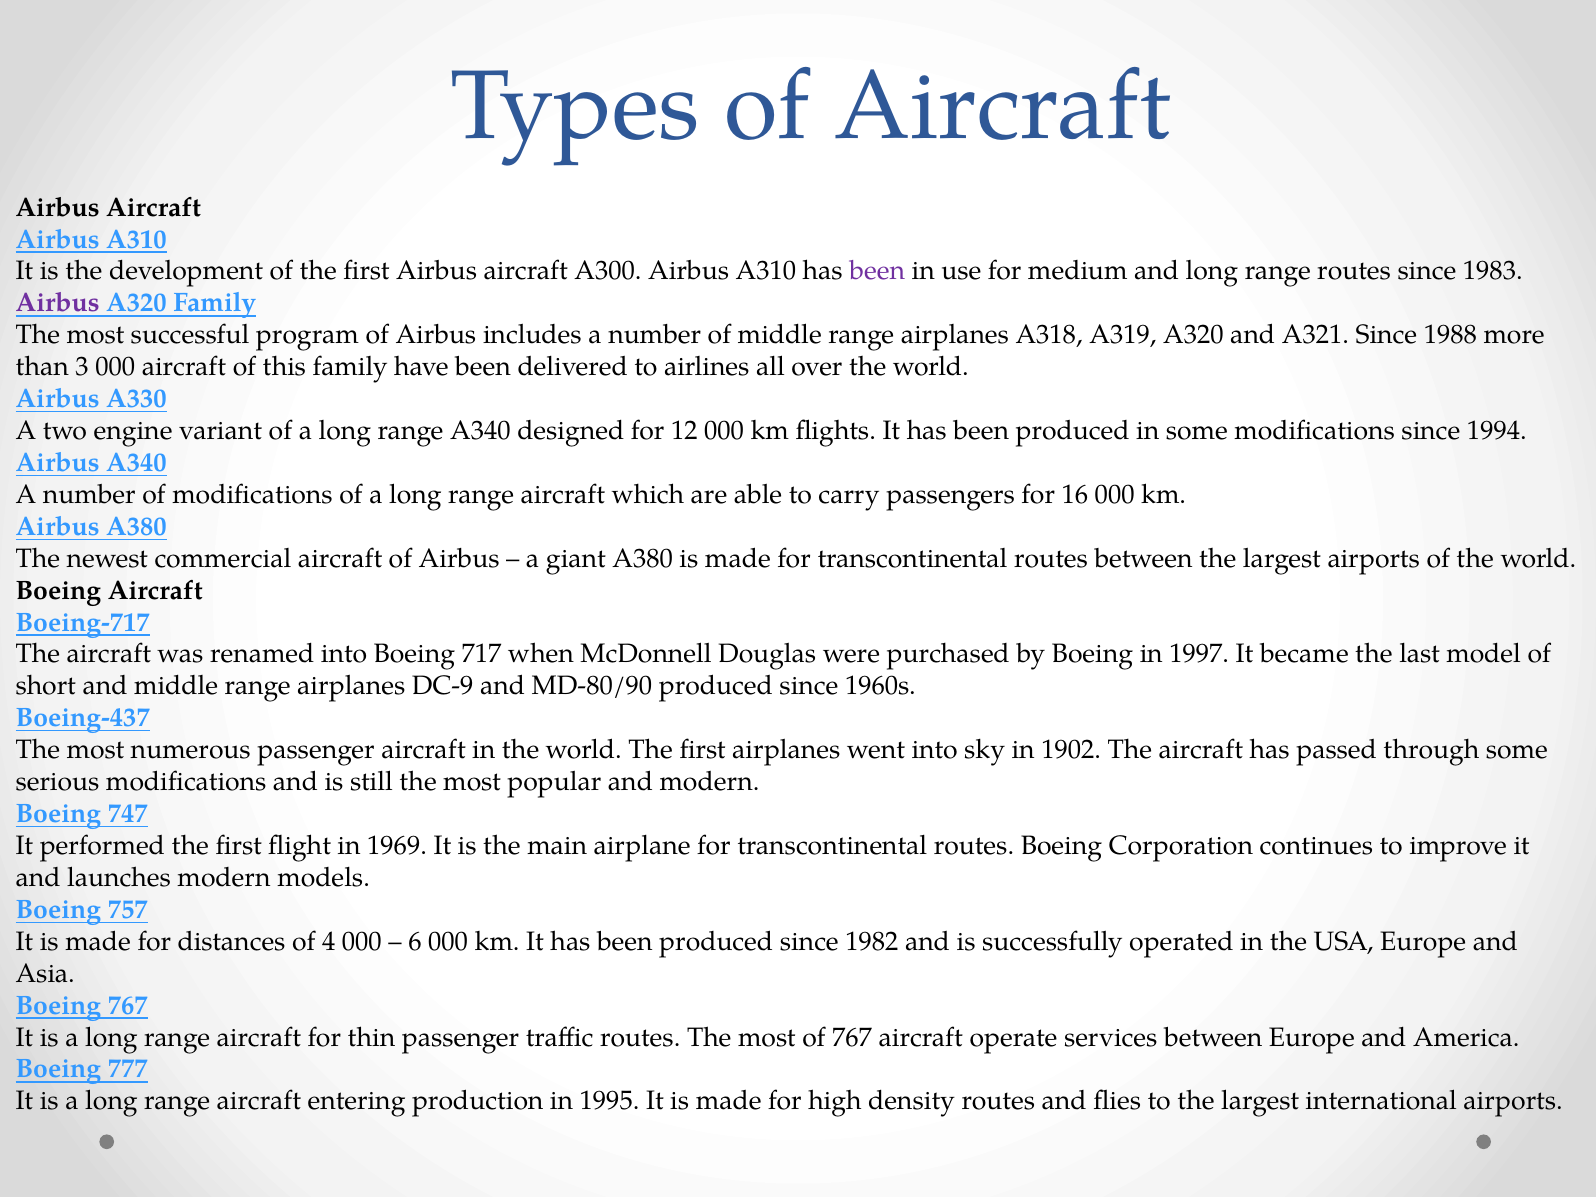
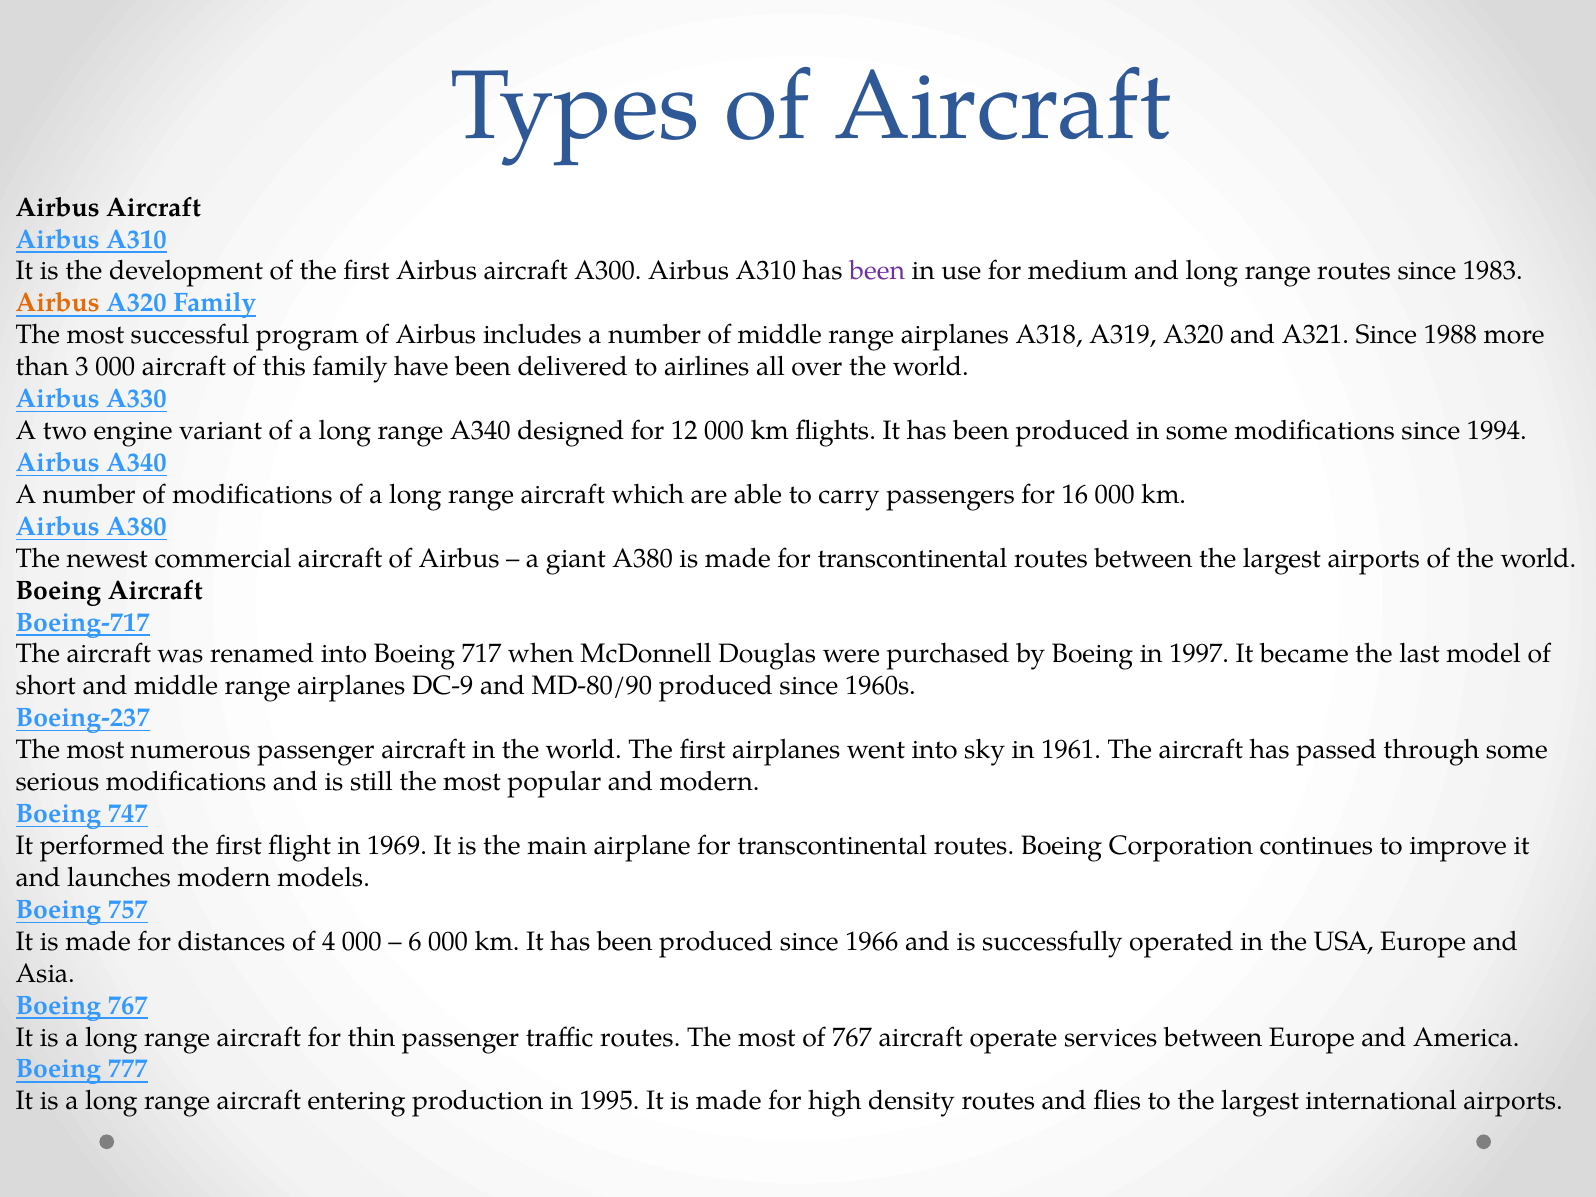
Airbus at (58, 303) colour: purple -> orange
Boeing-437: Boeing-437 -> Boeing-237
1902: 1902 -> 1961
1982: 1982 -> 1966
